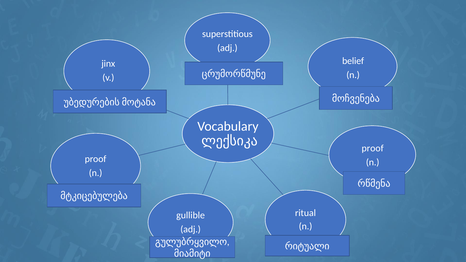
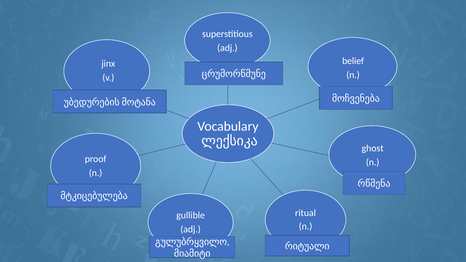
proof at (373, 149): proof -> ghost
